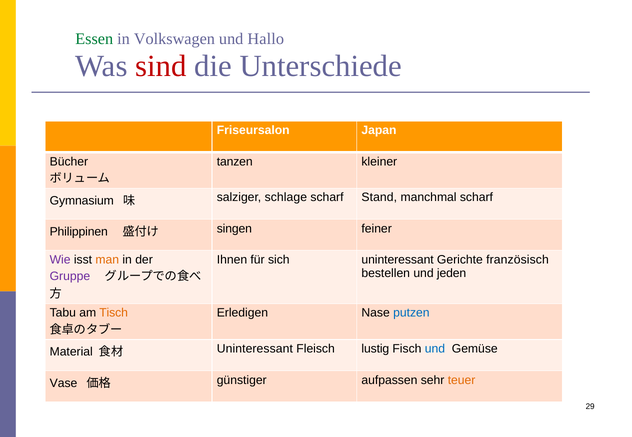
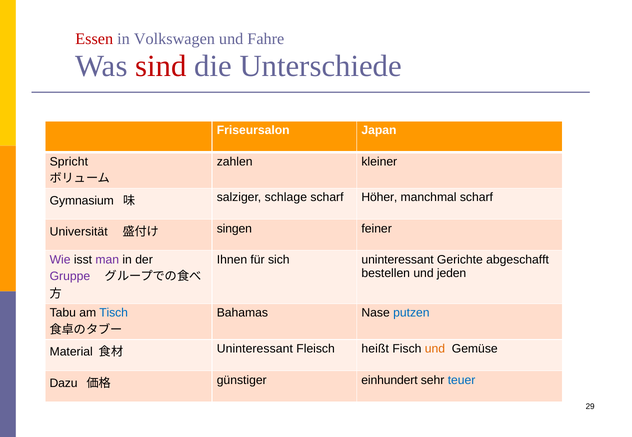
Essen colour: green -> red
Hallo: Hallo -> Fahre
Bücher: Bücher -> Spricht
tanzen: tanzen -> zahlen
Stand: Stand -> Höher
Philippinen: Philippinen -> Universität
man colour: orange -> purple
französisch: französisch -> abgeschafft
Tisch colour: orange -> blue
Erledigen: Erledigen -> Bahamas
lustig: lustig -> heißt
und at (435, 349) colour: blue -> orange
Vase: Vase -> Dazu
aufpassen: aufpassen -> einhundert
teuer colour: orange -> blue
